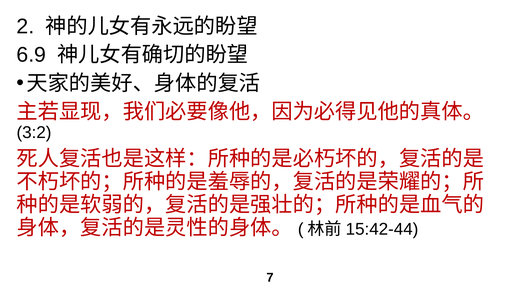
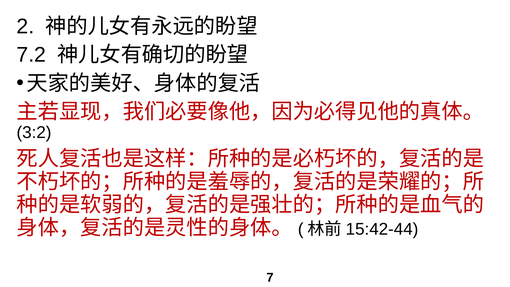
6.9: 6.9 -> 7.2
